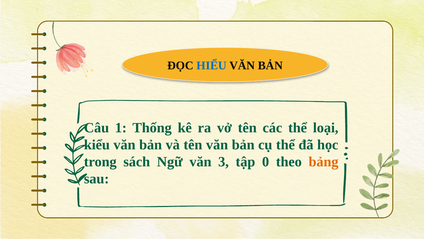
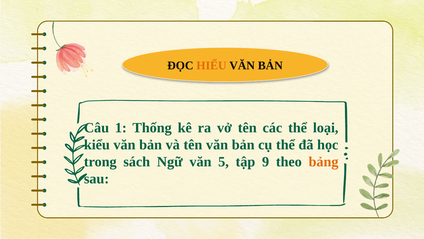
HIỂU colour: blue -> orange
3: 3 -> 5
0: 0 -> 9
